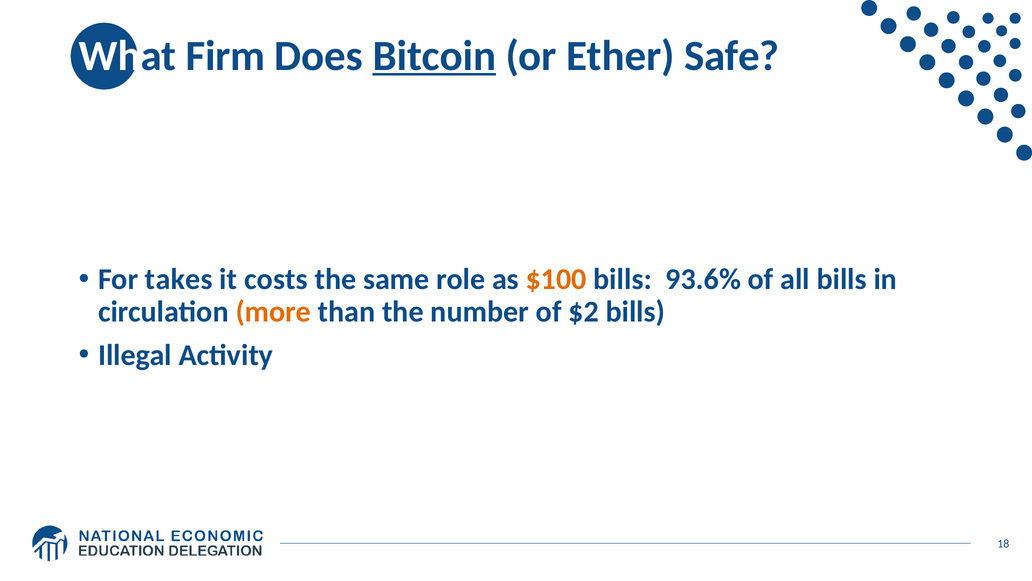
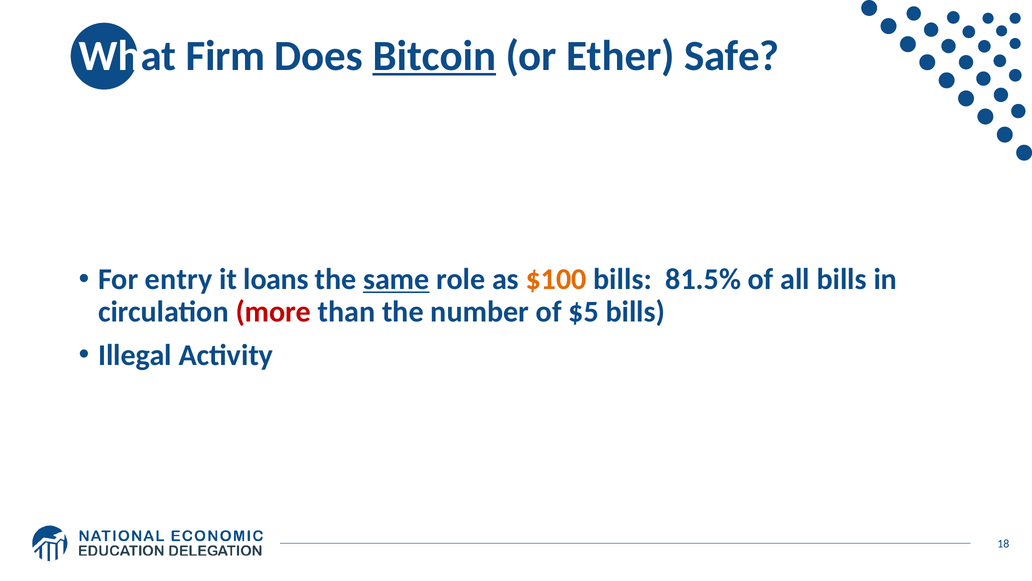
takes: takes -> entry
costs: costs -> loans
same underline: none -> present
93.6%: 93.6% -> 81.5%
more colour: orange -> red
$2: $2 -> $5
